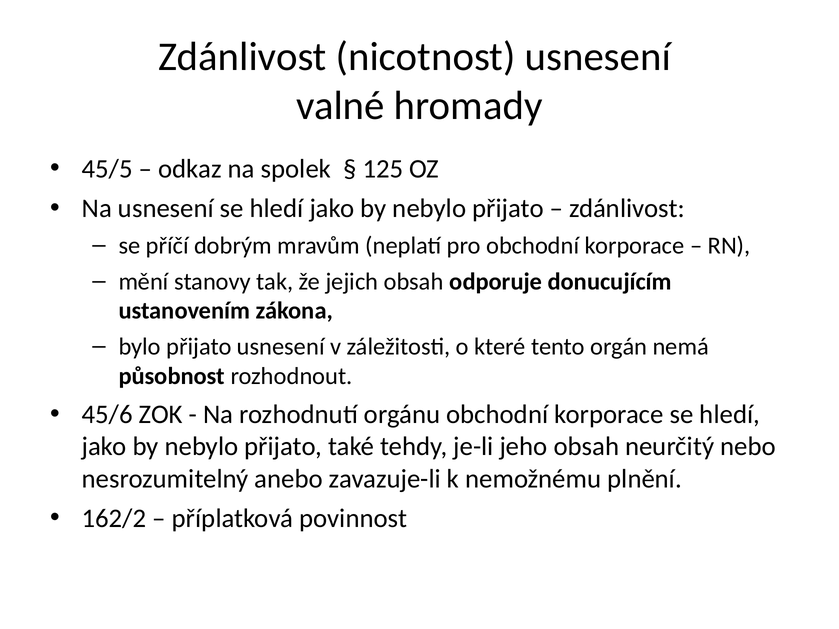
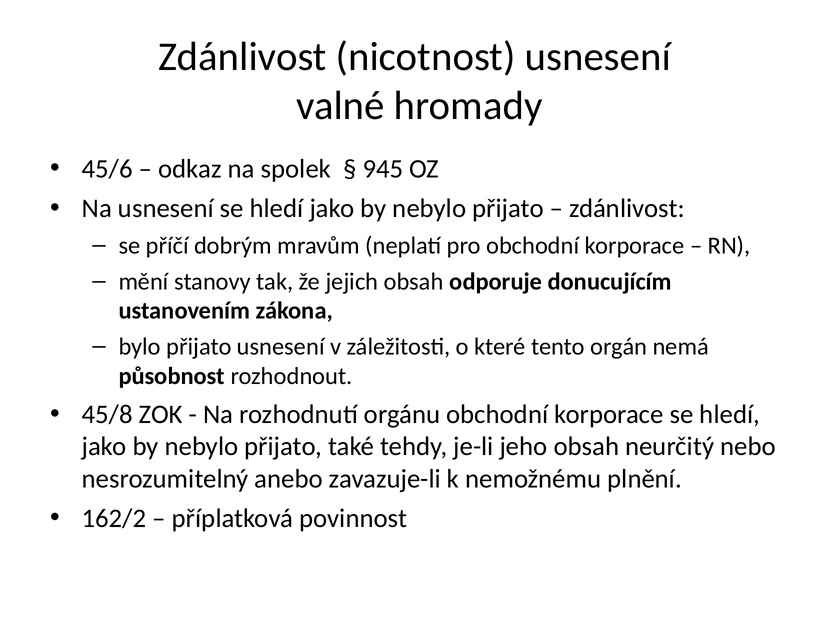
45/5: 45/5 -> 45/6
125: 125 -> 945
45/6: 45/6 -> 45/8
